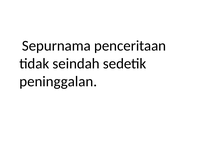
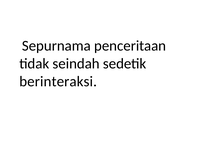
peninggalan: peninggalan -> berinteraksi
